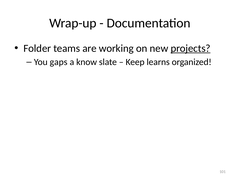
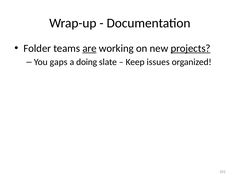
are underline: none -> present
know: know -> doing
learns: learns -> issues
